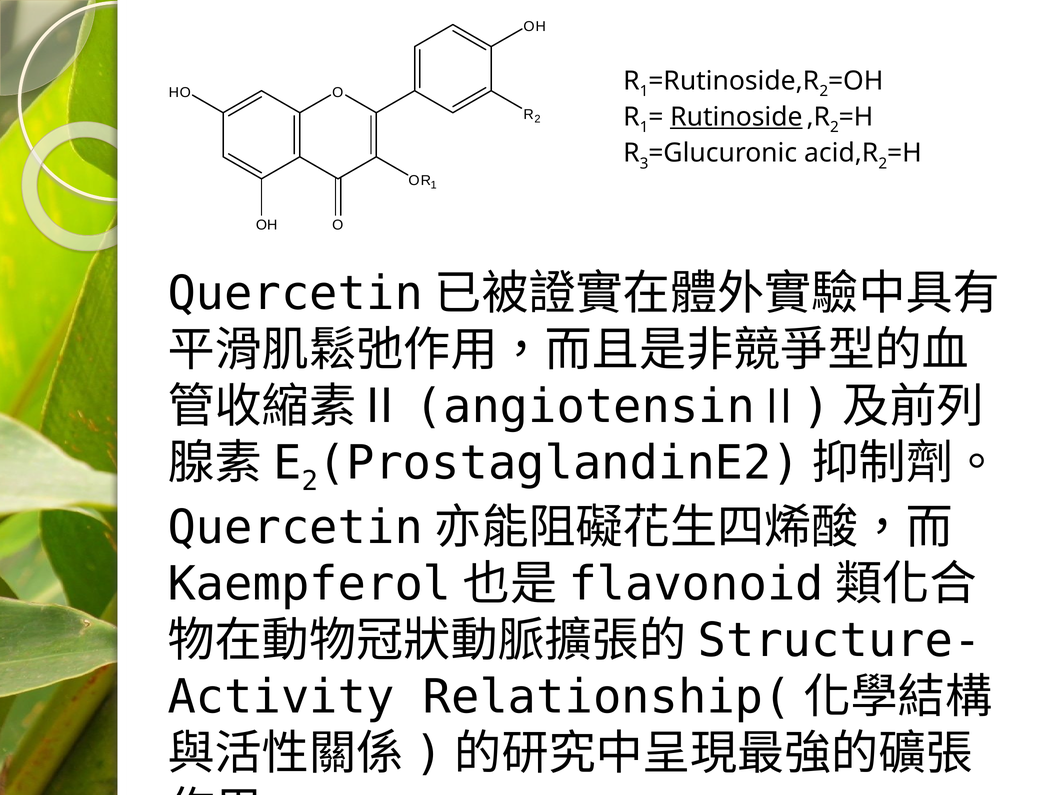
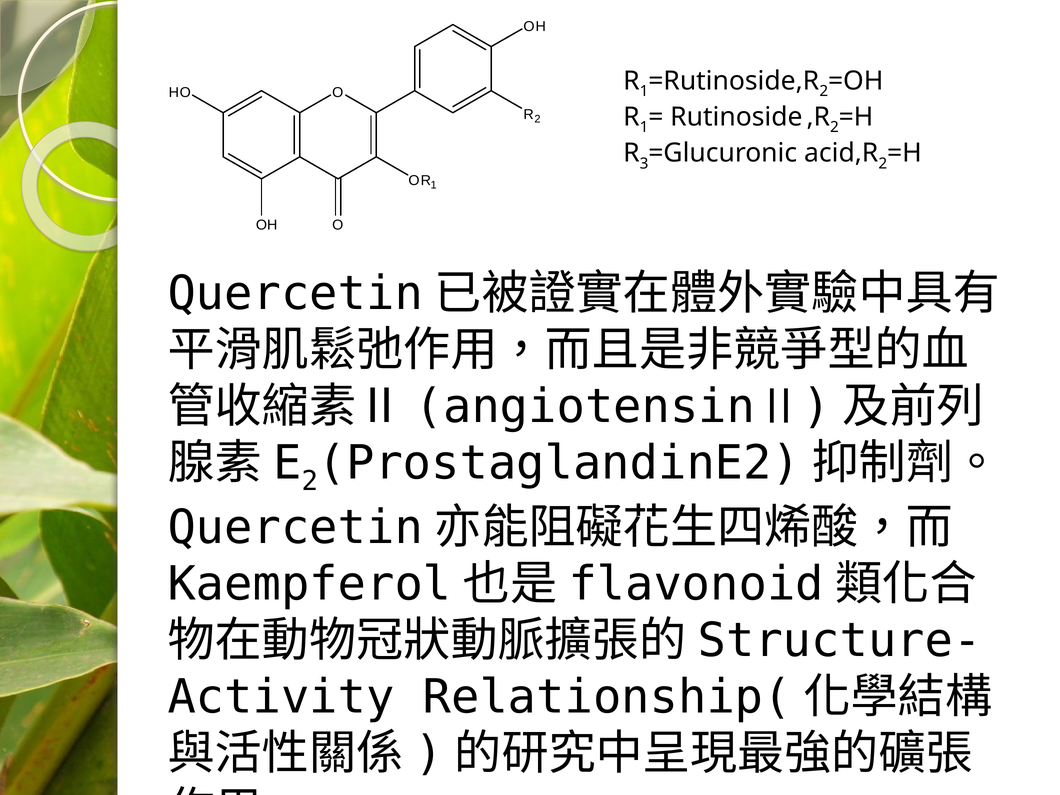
Rutinoside underline: present -> none
